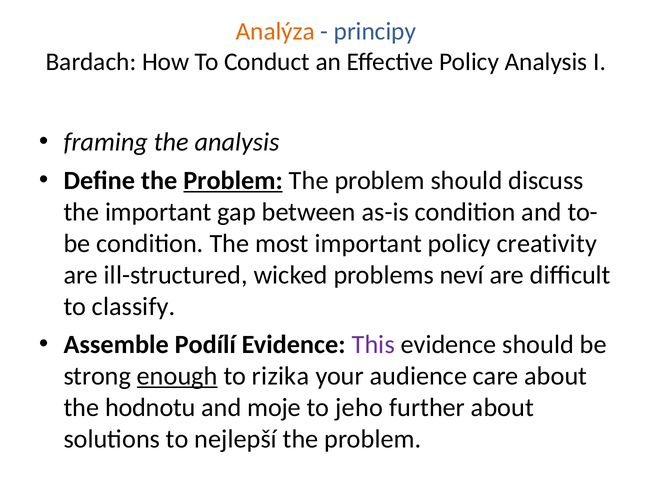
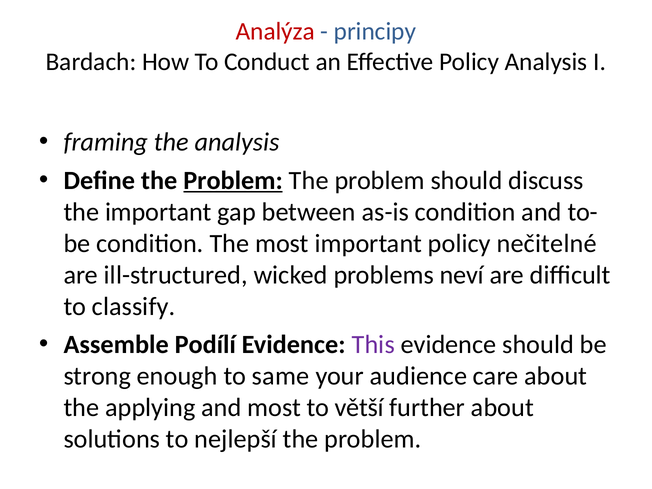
Analýza colour: orange -> red
creativity: creativity -> nečitelné
enough underline: present -> none
rizika: rizika -> same
hodnotu: hodnotu -> applying
and moje: moje -> most
jeho: jeho -> větší
